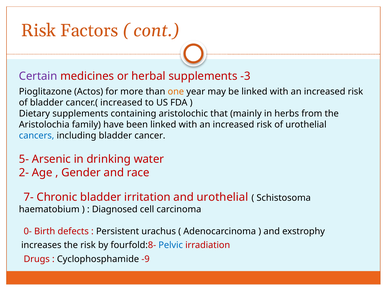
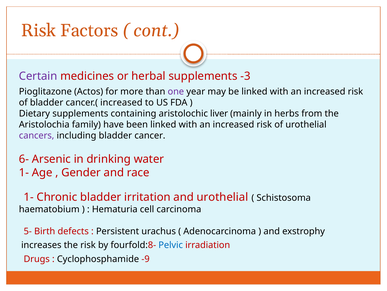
one colour: orange -> purple
that: that -> liver
cancers colour: blue -> purple
5-: 5- -> 6-
2- at (24, 172): 2- -> 1-
7- at (29, 197): 7- -> 1-
Diagnosed: Diagnosed -> Hematuria
0-: 0- -> 5-
